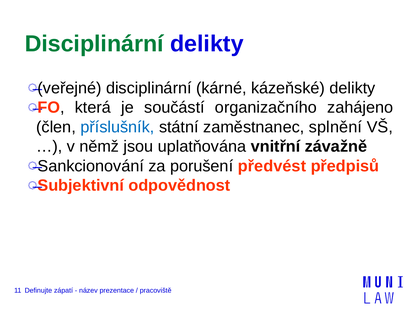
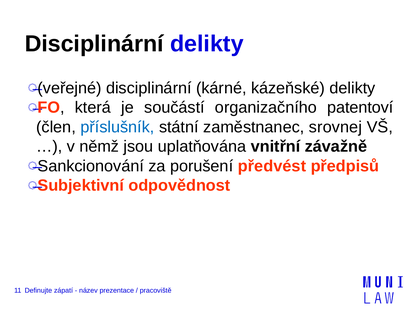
Disciplinární at (94, 44) colour: green -> black
zahájeno: zahájeno -> patentoví
splnění: splnění -> srovnej
